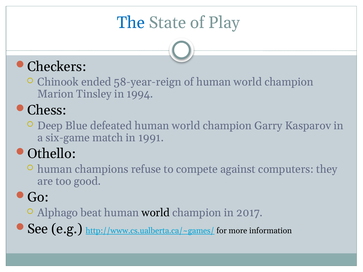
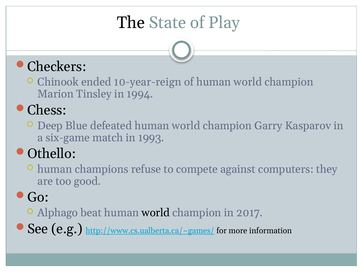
The colour: blue -> black
58-year-reign: 58-year-reign -> 10-year-reign
1991: 1991 -> 1993
